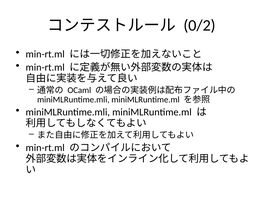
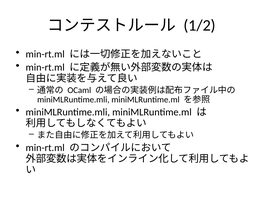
0/2: 0/2 -> 1/2
